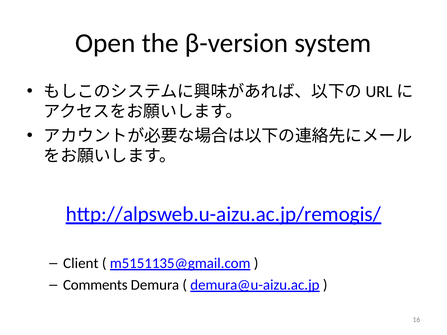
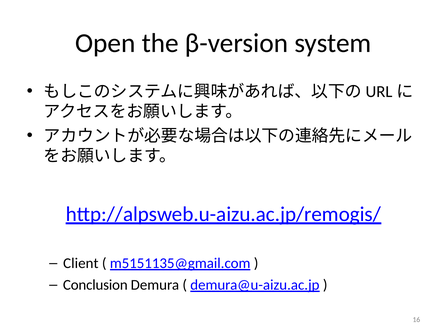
Comments: Comments -> Conclusion
